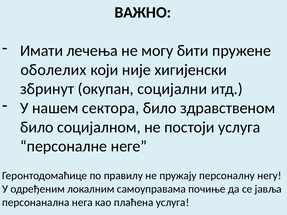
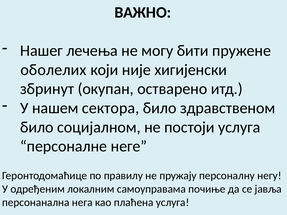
Имати: Имати -> Нашег
социјални: социјални -> остварено
